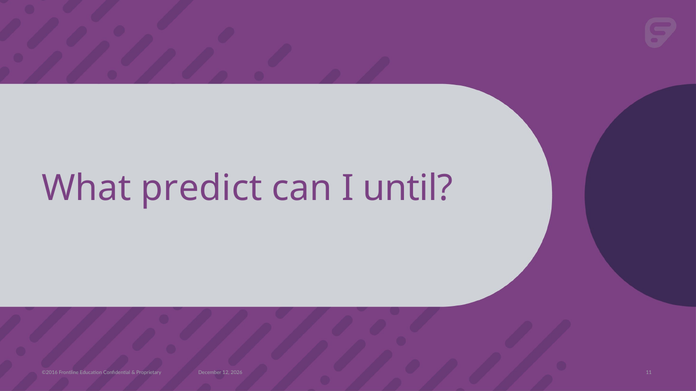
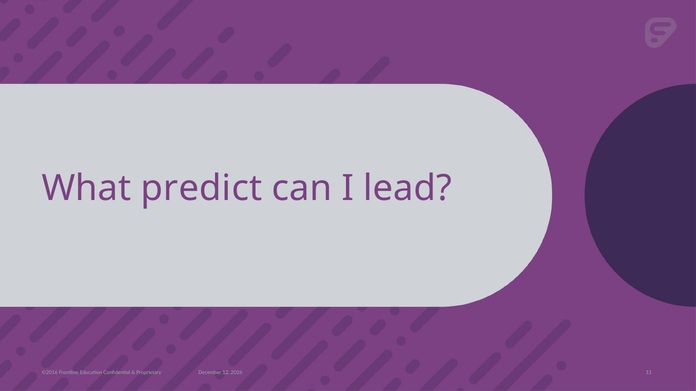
until: until -> lead
